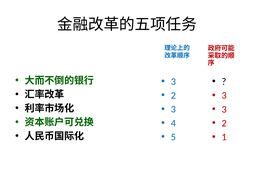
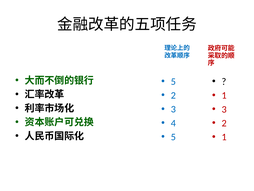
3 at (173, 81): 3 -> 5
3 at (224, 95): 3 -> 1
